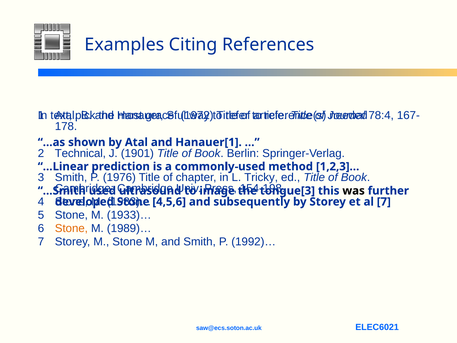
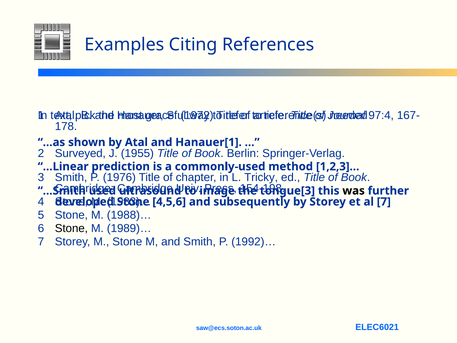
78:4: 78:4 -> 97:4
Technical: Technical -> Surveyed
1901: 1901 -> 1955
1933)…: 1933)… -> 1988)…
Stone at (71, 228) colour: orange -> black
